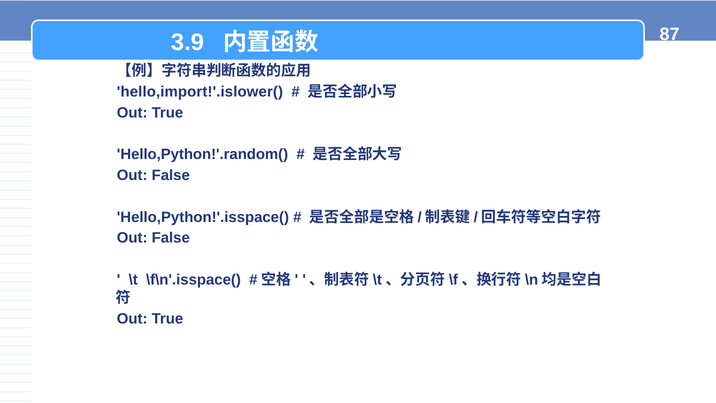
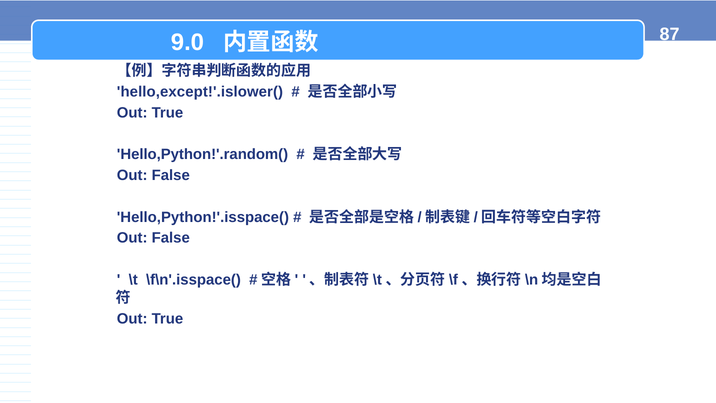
3.9: 3.9 -> 9.0
hello,import!'.islower(: hello,import!'.islower( -> hello,except!'.islower(
